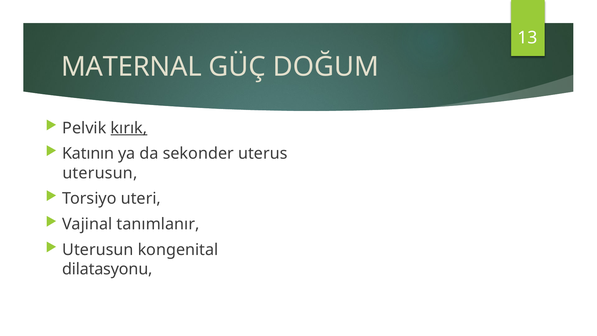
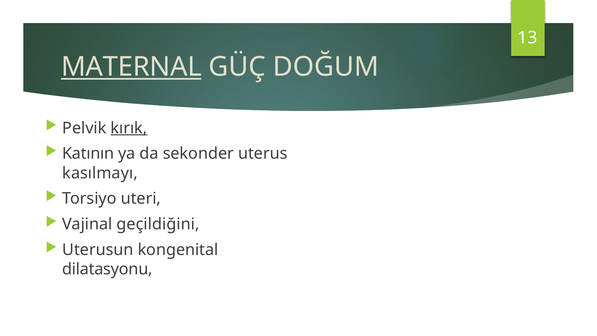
MATERNAL underline: none -> present
uterusun at (100, 173): uterusun -> kasılmayı
tanımlanır: tanımlanır -> geçildiğini
